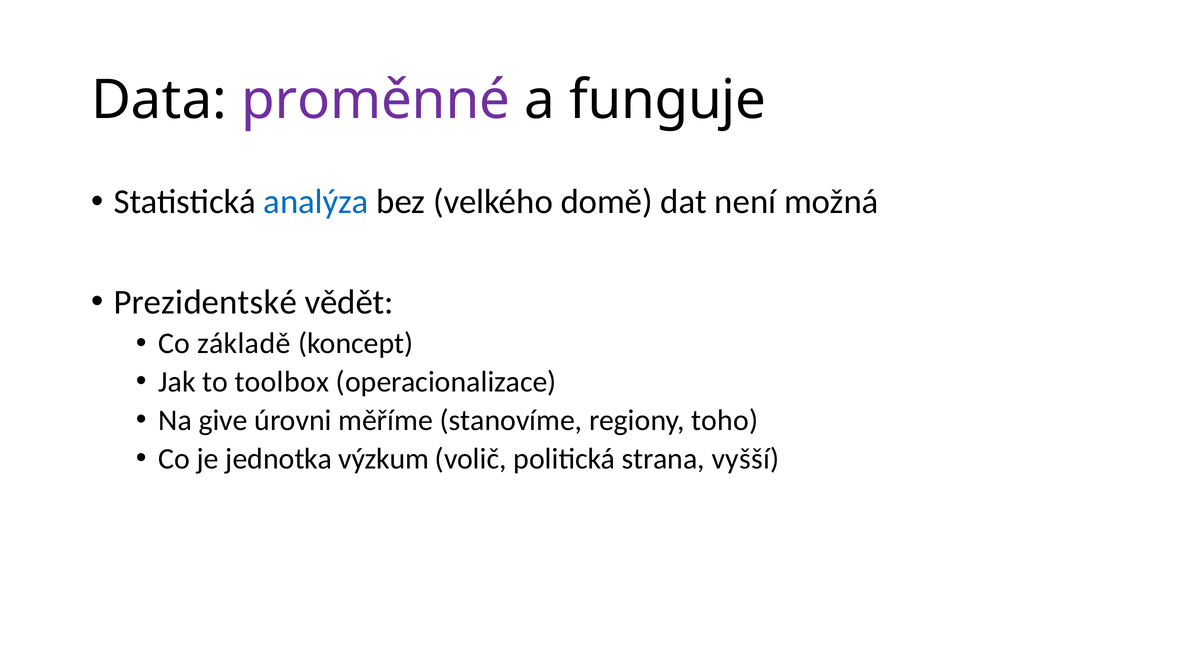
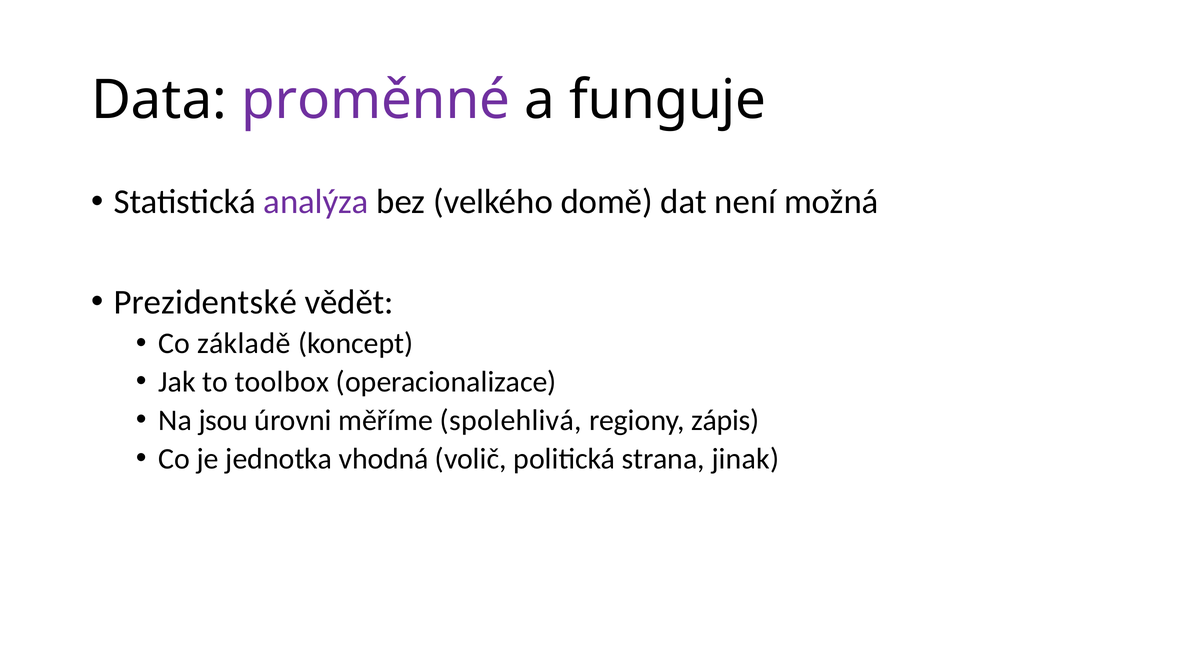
analýza colour: blue -> purple
give: give -> jsou
stanovíme: stanovíme -> spolehlivá
toho: toho -> zápis
výzkum: výzkum -> vhodná
vyšší: vyšší -> jinak
